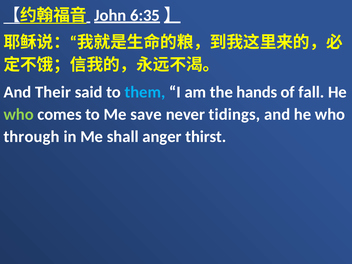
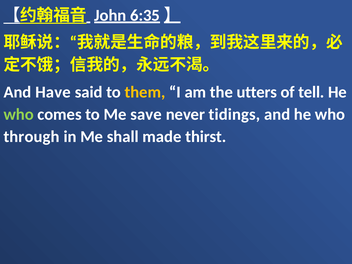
Their: Their -> Have
them colour: light blue -> yellow
hands: hands -> utters
fall: fall -> tell
anger: anger -> made
